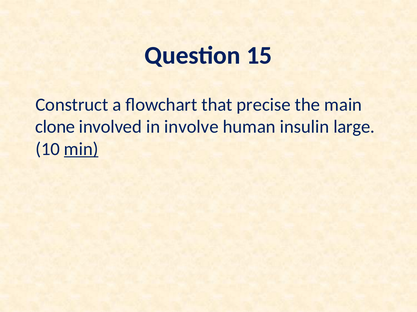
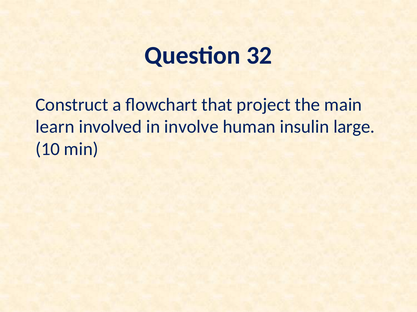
15: 15 -> 32
precise: precise -> project
clone: clone -> learn
min underline: present -> none
